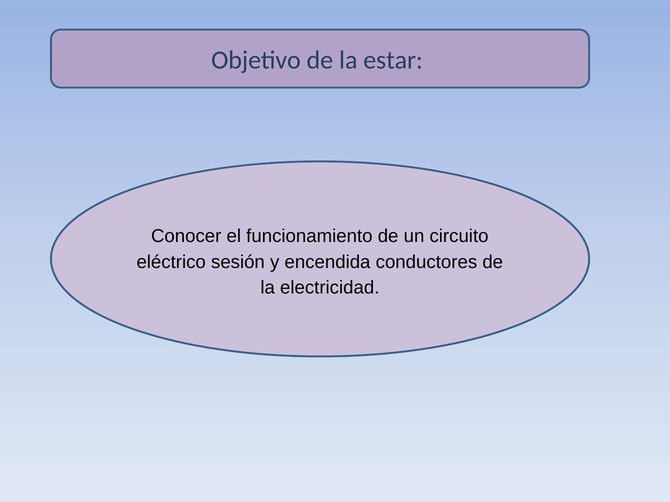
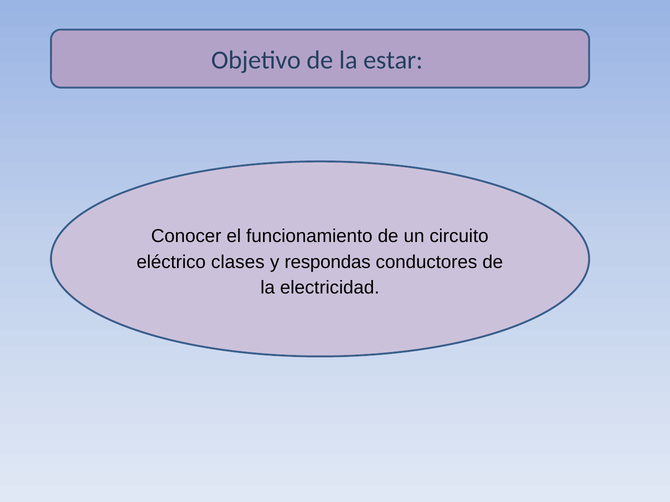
sesión: sesión -> clases
encendida: encendida -> respondas
